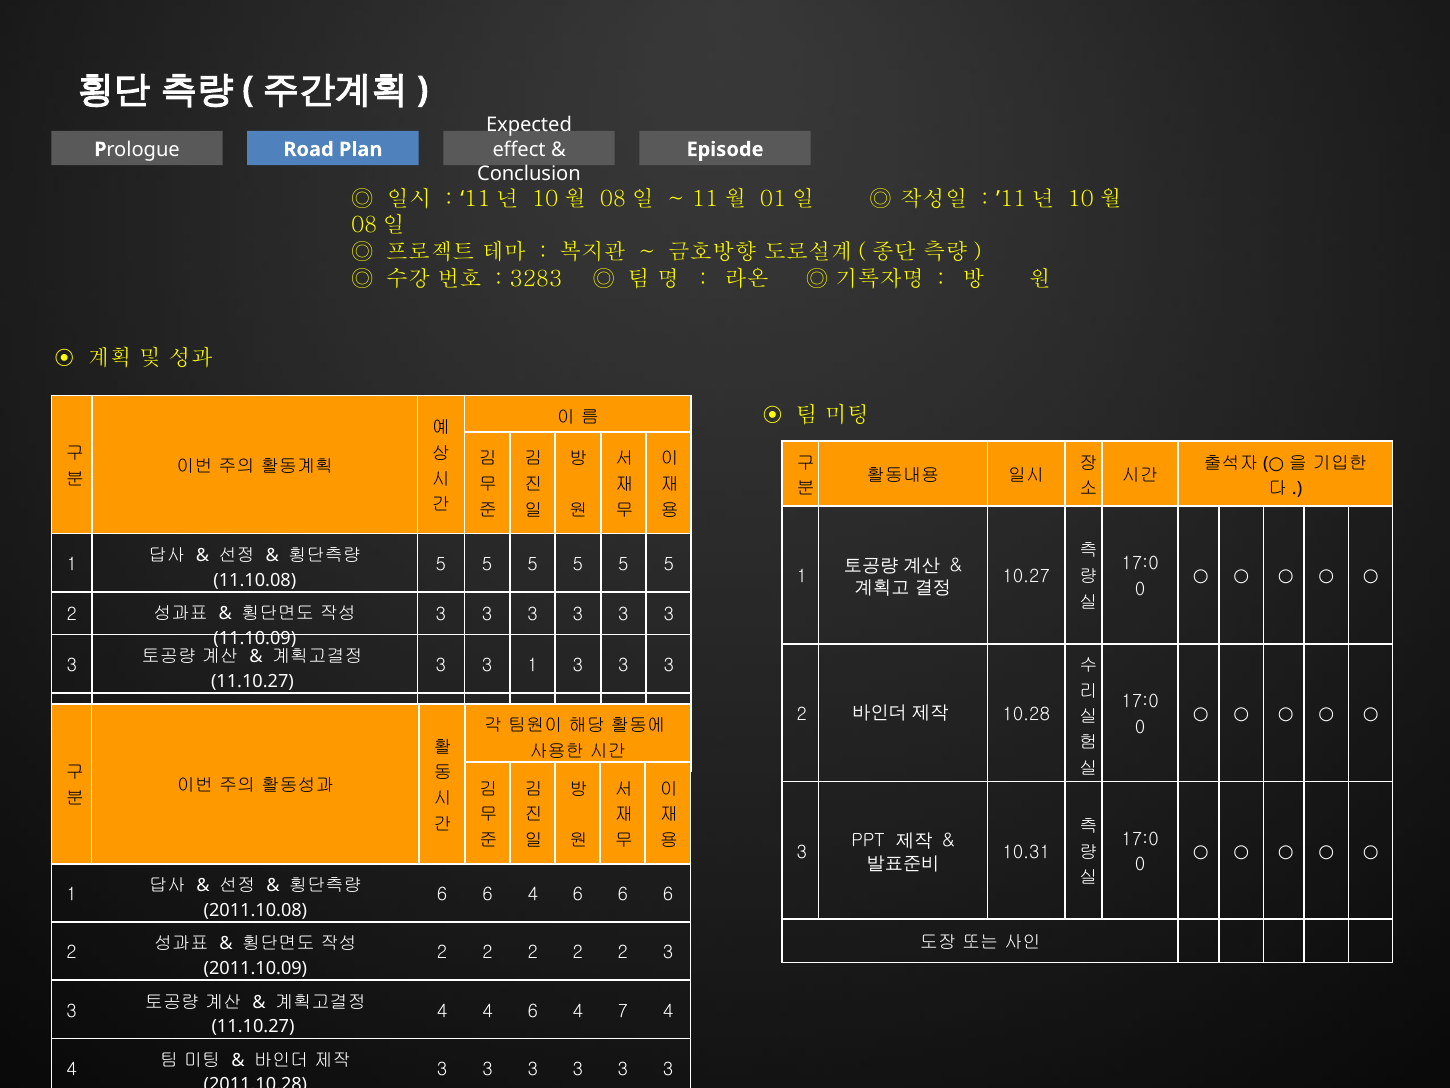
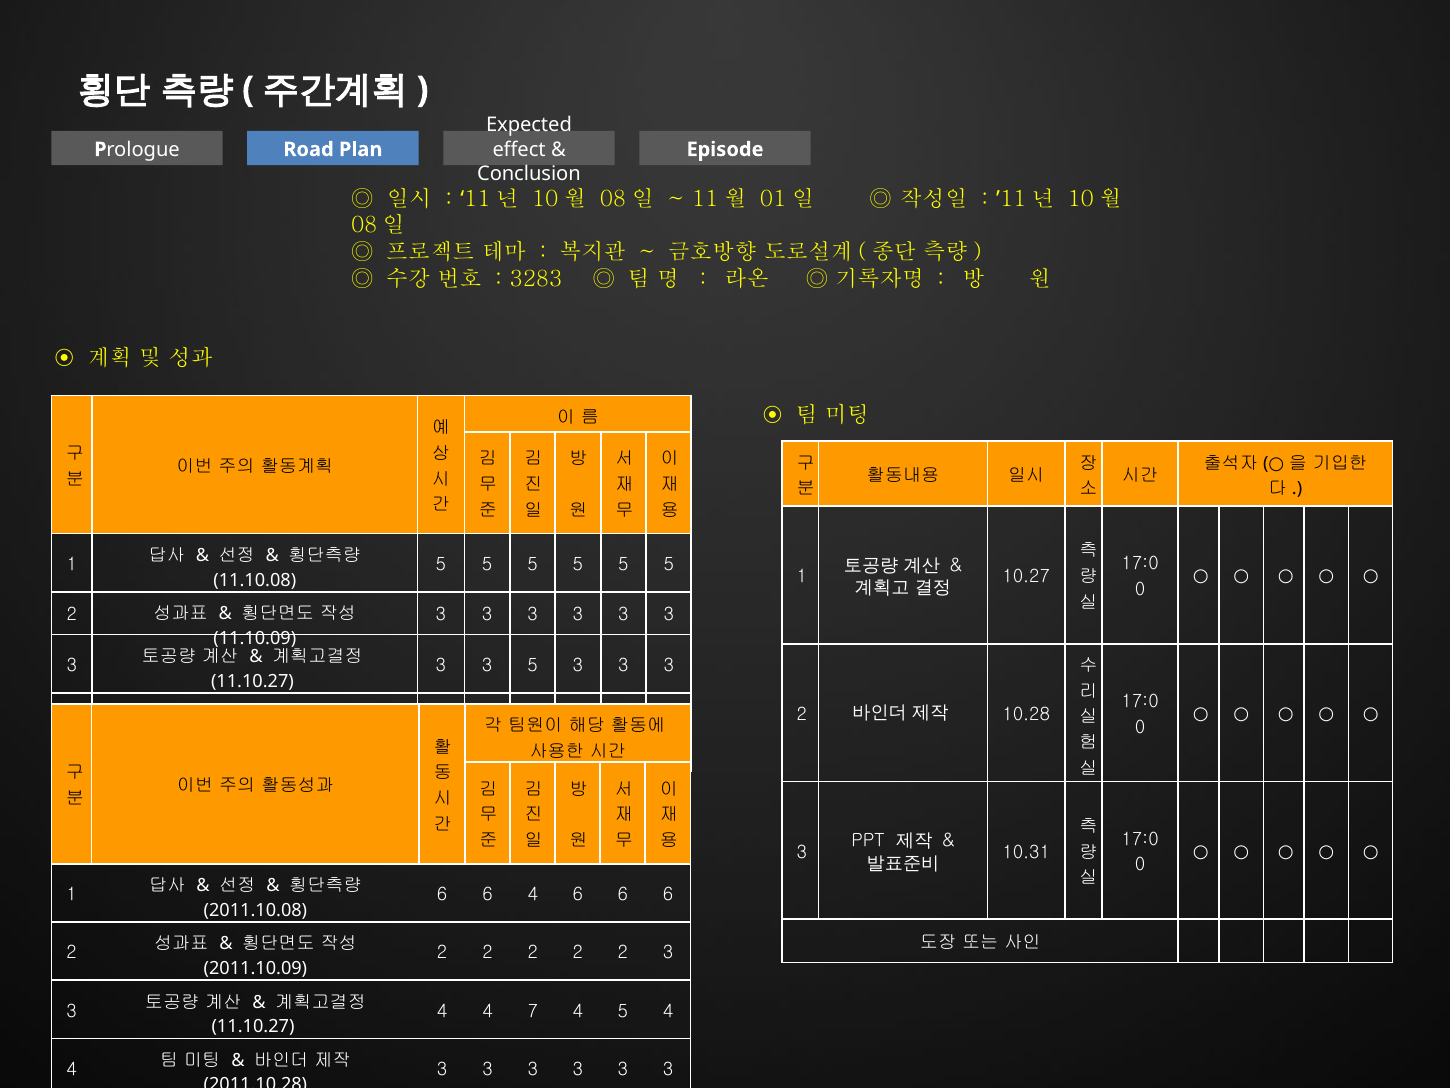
1 at (533, 665): 1 -> 5
4 4 6: 6 -> 7
7 at (623, 1011): 7 -> 5
